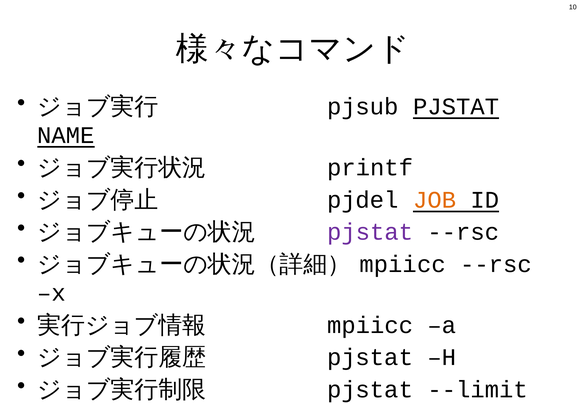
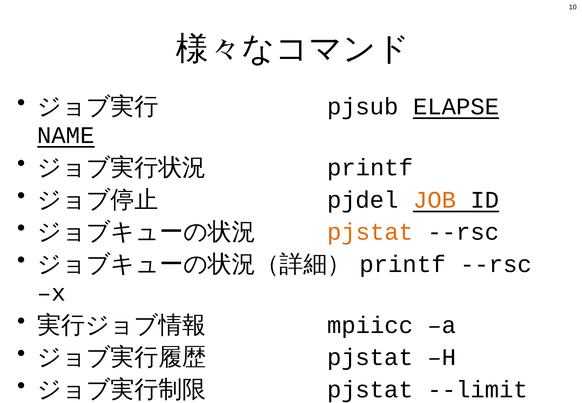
pjsub PJSTAT: PJSTAT -> ELAPSE
pjstat at (370, 232) colour: purple -> orange
mpiicc at (403, 264): mpiicc -> printf
